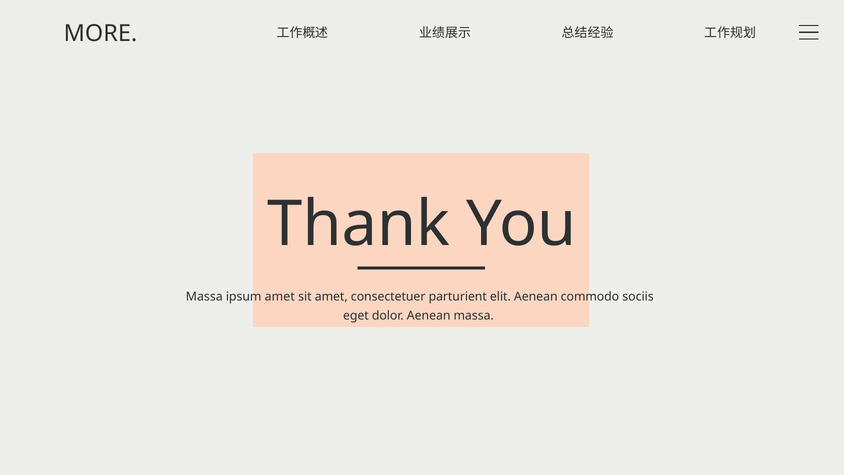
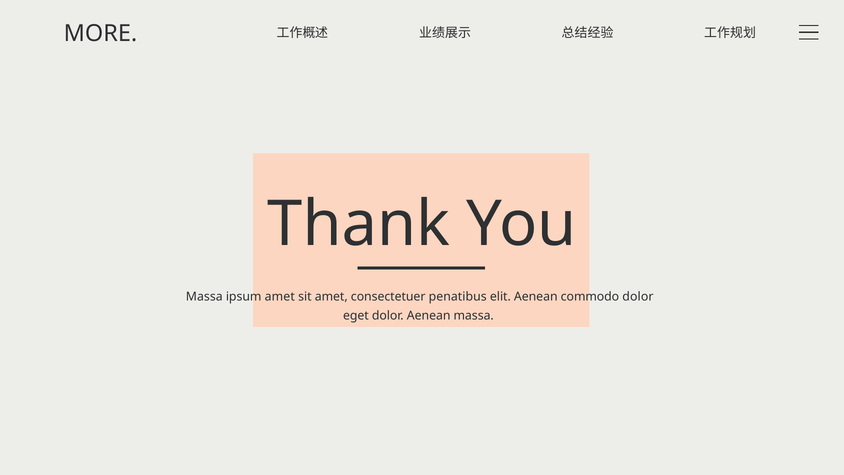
parturient: parturient -> penatibus
commodo sociis: sociis -> dolor
